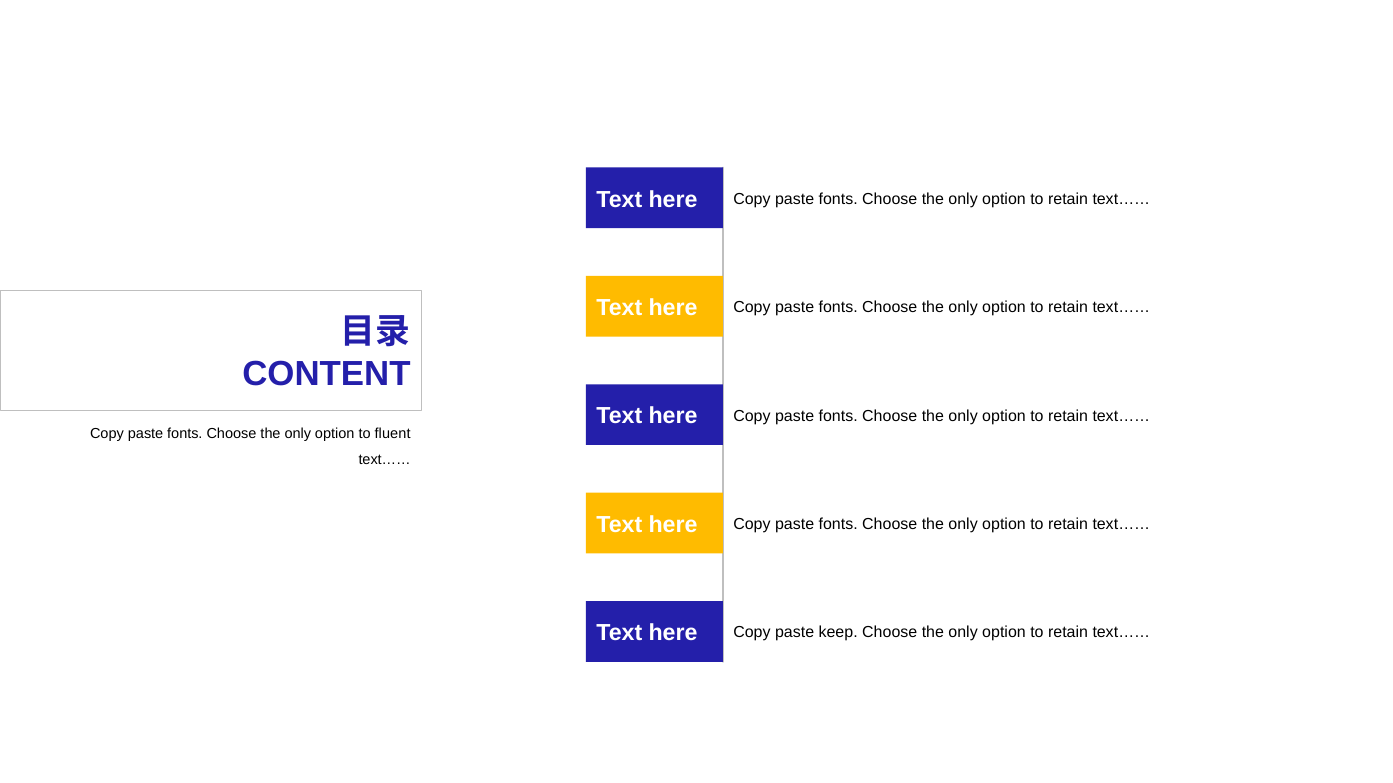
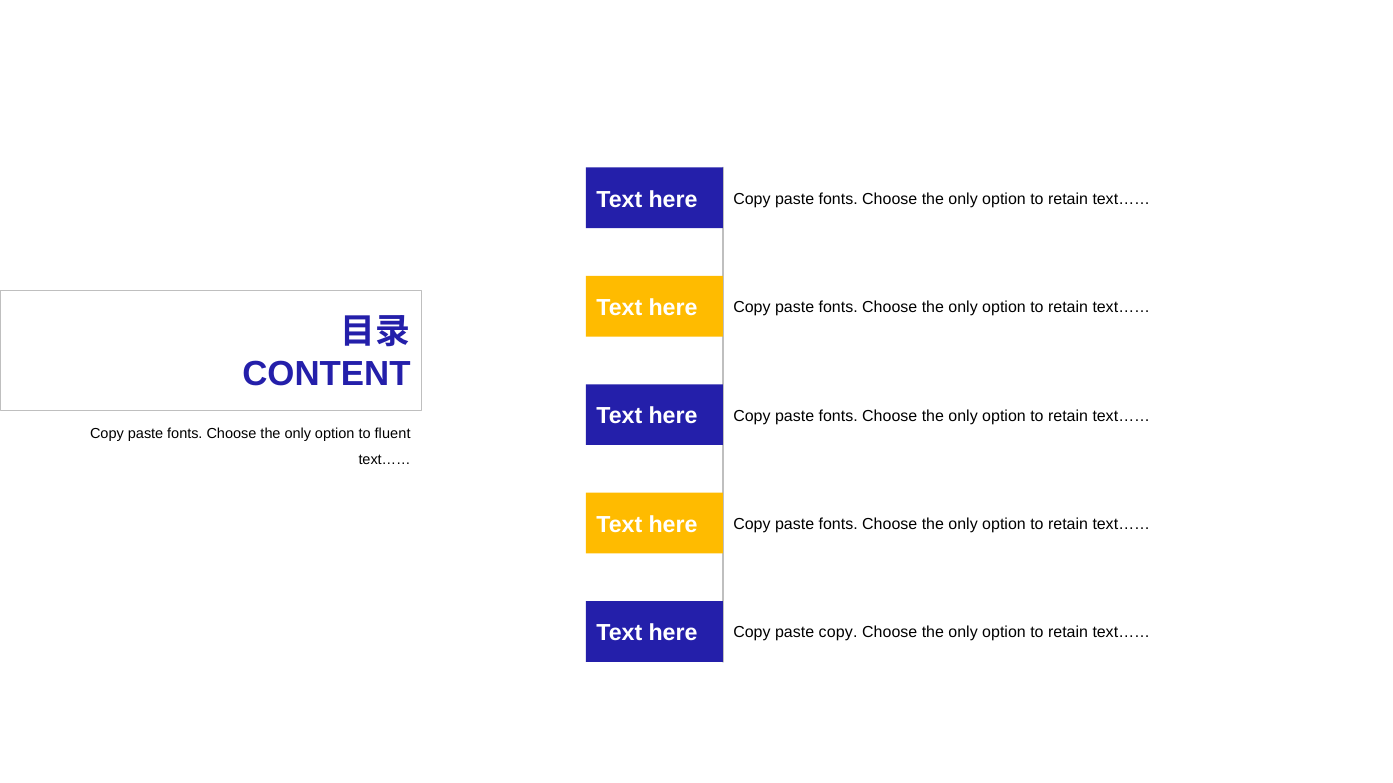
paste keep: keep -> copy
